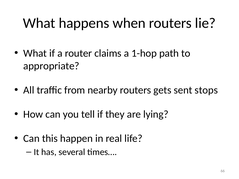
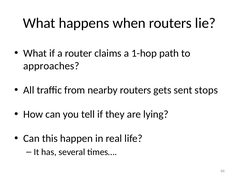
appropriate: appropriate -> approaches
